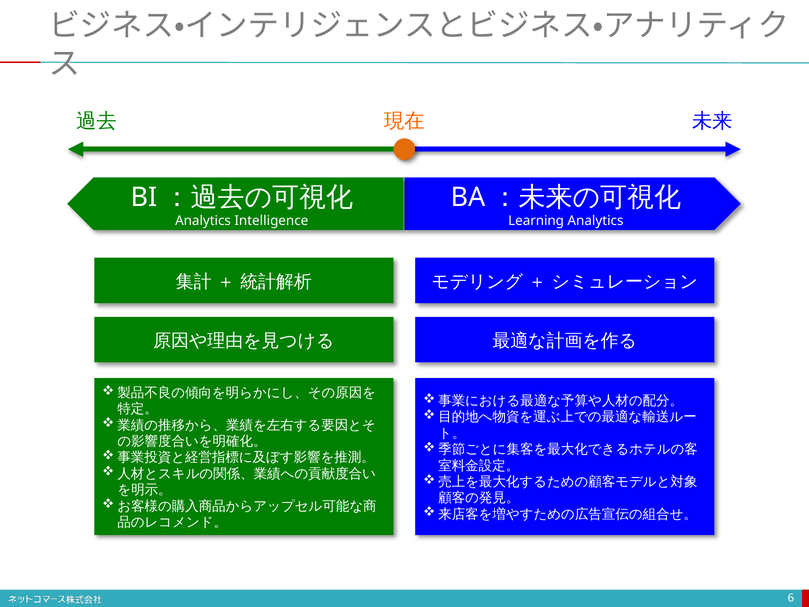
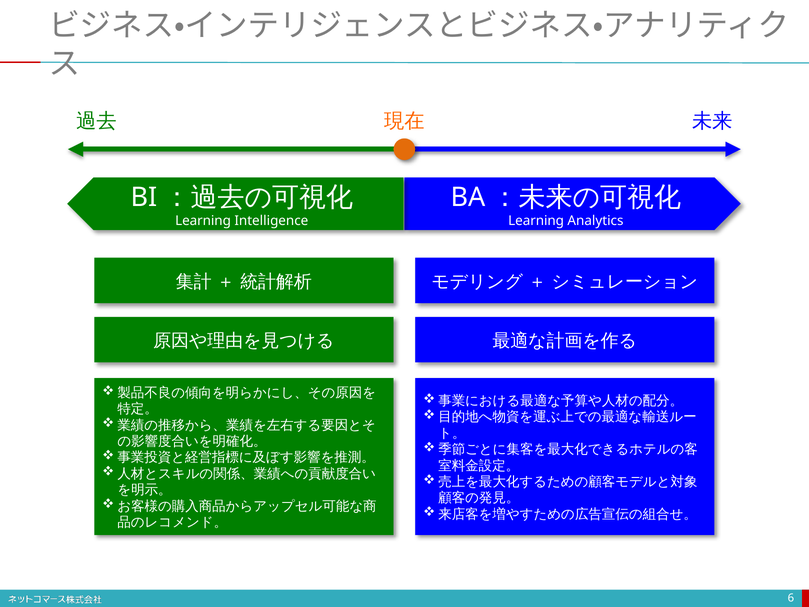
Analytics at (203, 221): Analytics -> Learning
